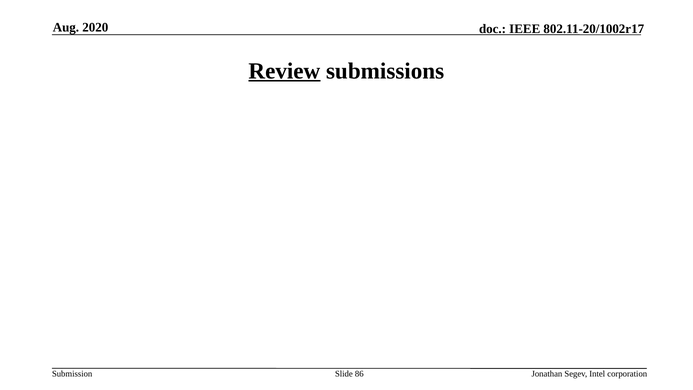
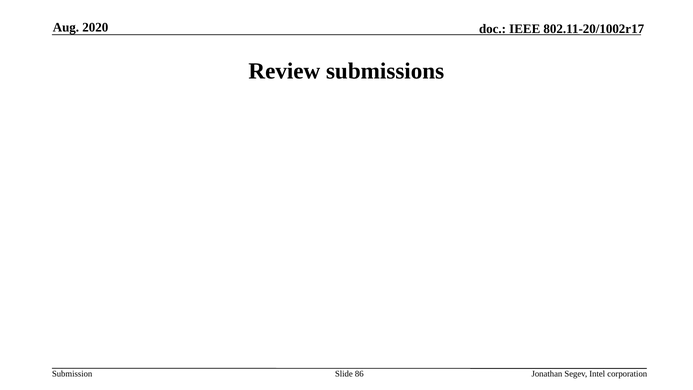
Review underline: present -> none
